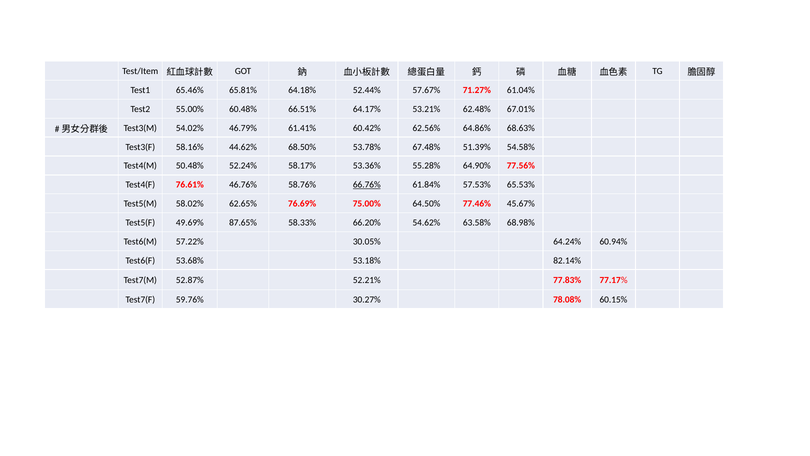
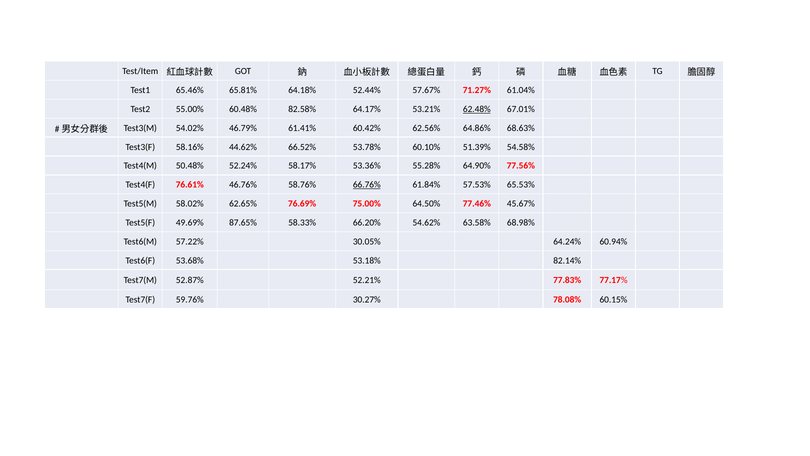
66.51%: 66.51% -> 82.58%
62.48% underline: none -> present
68.50%: 68.50% -> 66.52%
67.48%: 67.48% -> 60.10%
